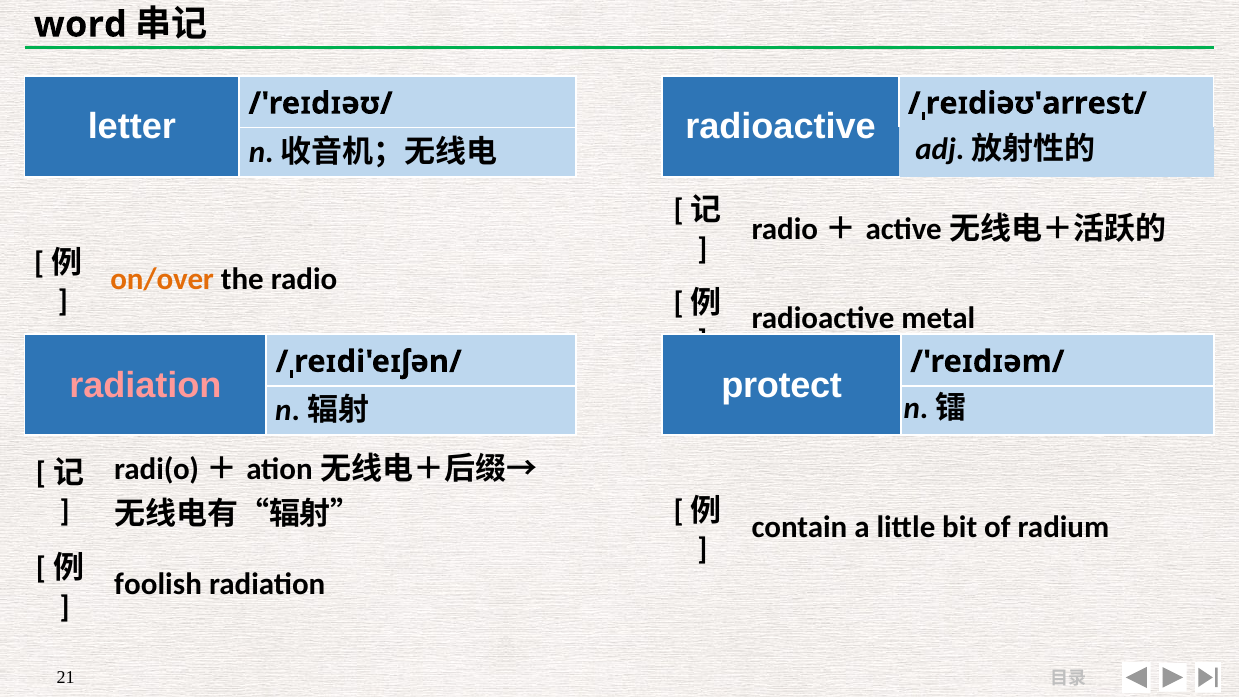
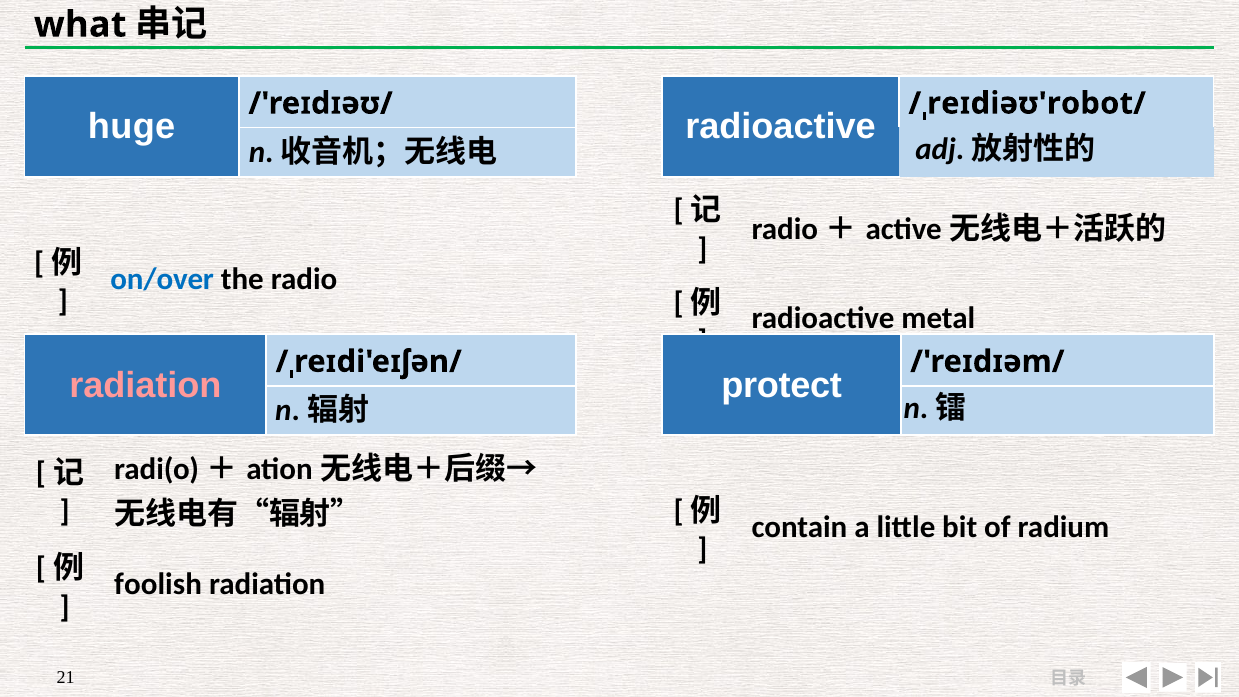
word: word -> what
letter: letter -> huge
/ˌreɪdiəʊ'arrest/: /ˌreɪdiəʊ'arrest/ -> /ˌreɪdiəʊ'robot/
on/over colour: orange -> blue
